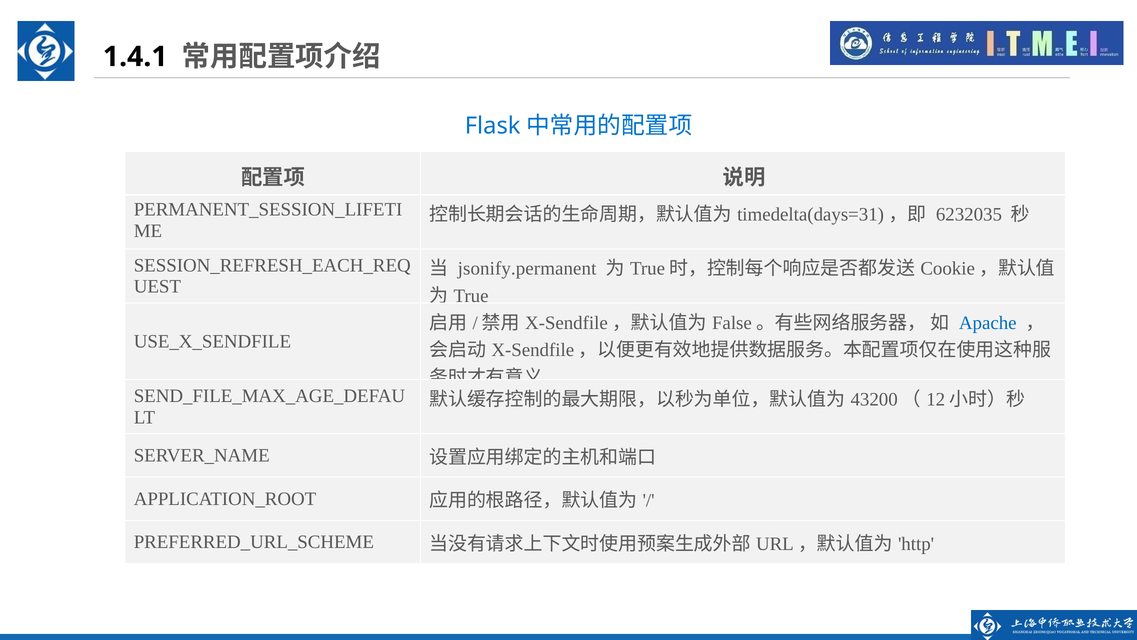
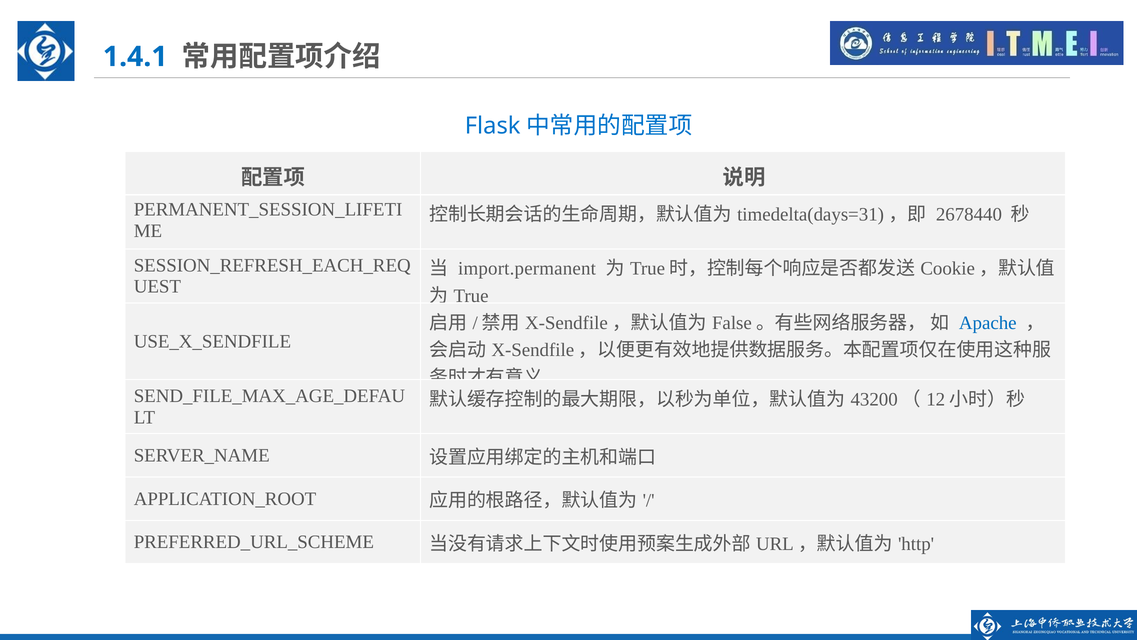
1.4.1 colour: black -> blue
6232035: 6232035 -> 2678440
jsonify.permanent: jsonify.permanent -> import.permanent
